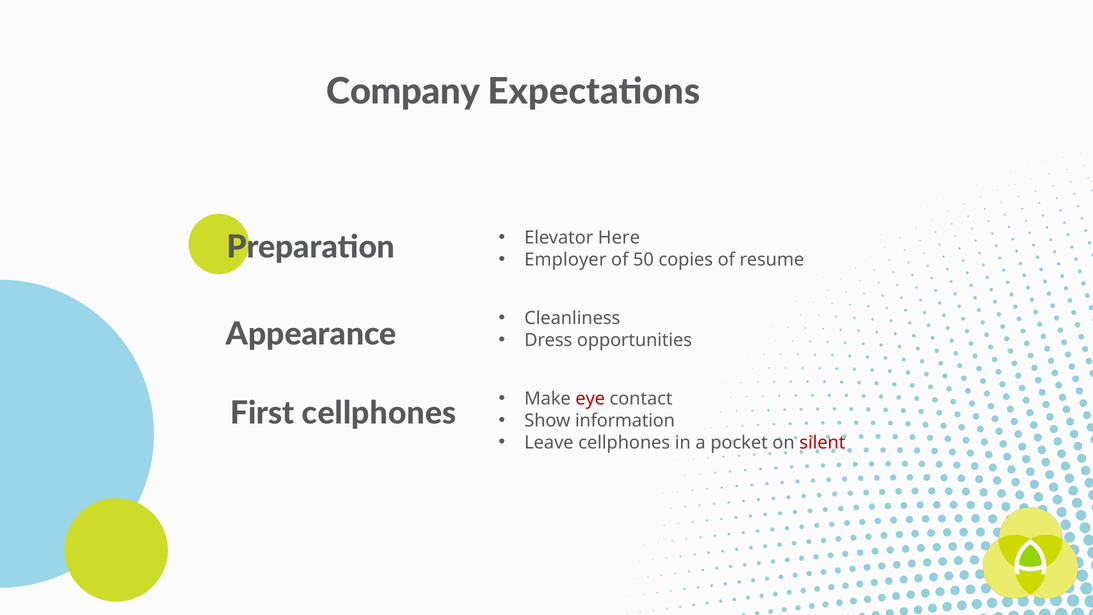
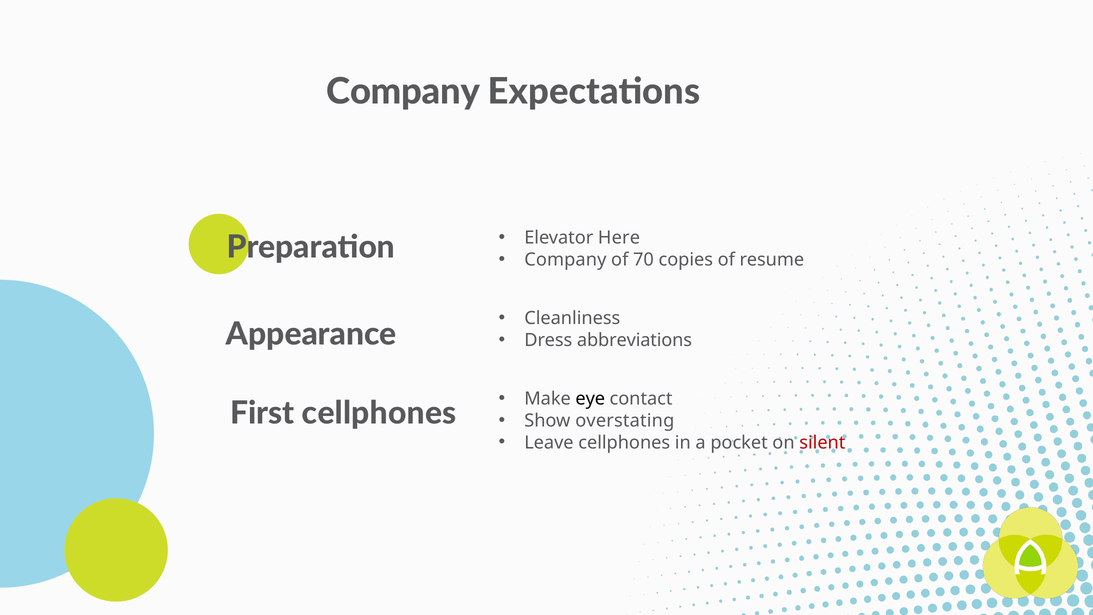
Employer at (565, 260): Employer -> Company
50: 50 -> 70
opportunities: opportunities -> abbreviations
eye colour: red -> black
information: information -> overstating
